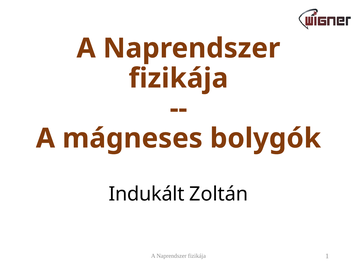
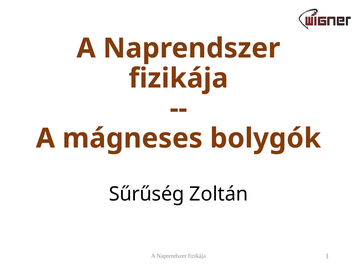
Indukált: Indukált -> Sűrűség
